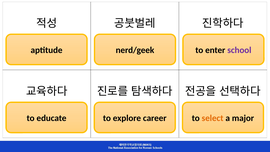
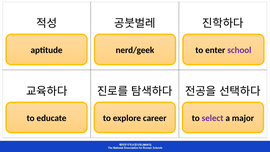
select colour: orange -> purple
